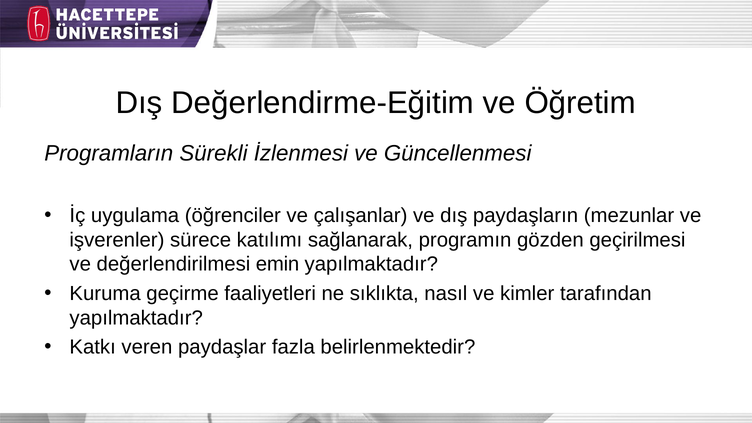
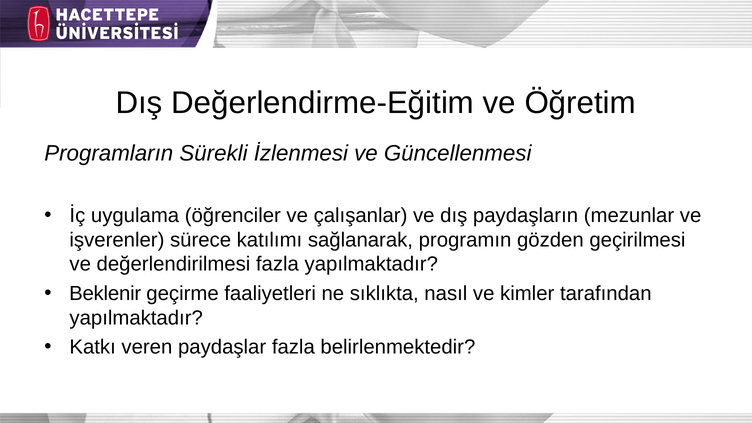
değerlendirilmesi emin: emin -> fazla
Kuruma: Kuruma -> Beklenir
